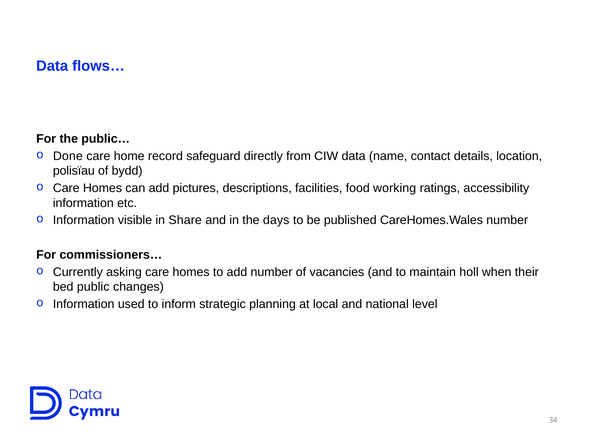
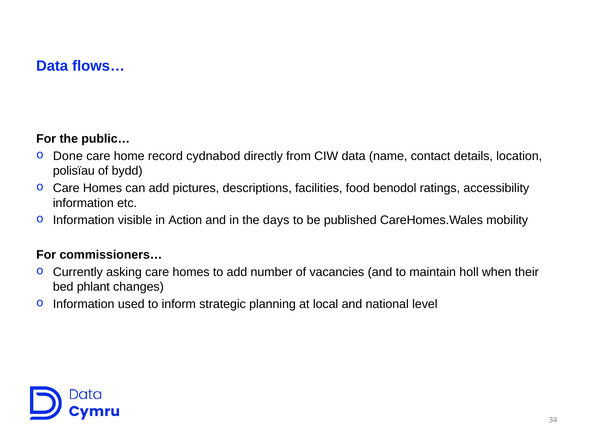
safeguard: safeguard -> cydnabod
working: working -> benodol
Share: Share -> Action
CareHomes.Wales number: number -> mobility
public: public -> phlant
